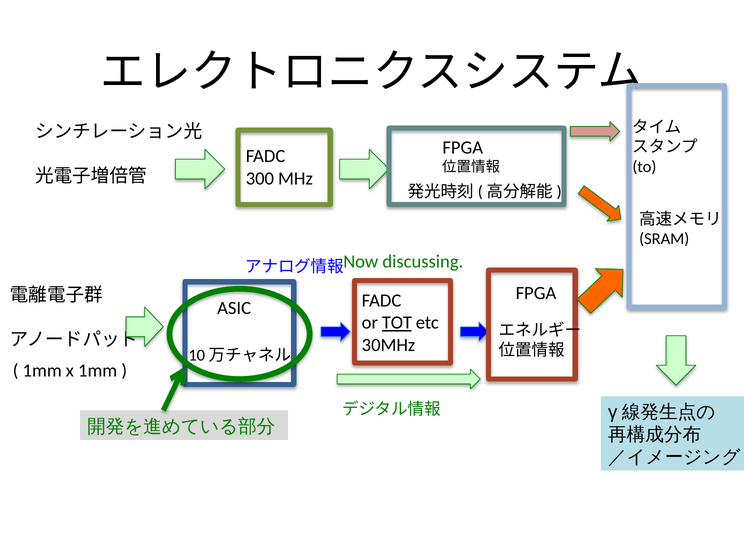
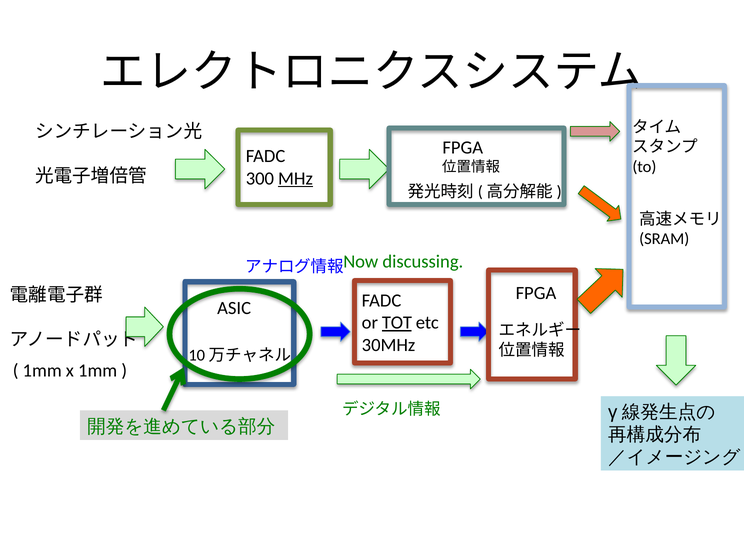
MHz underline: none -> present
